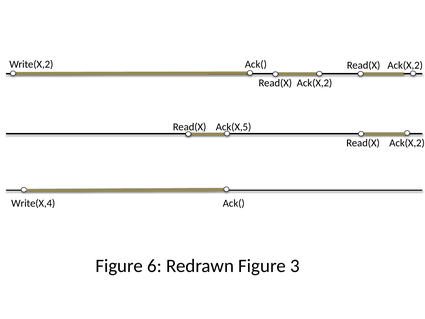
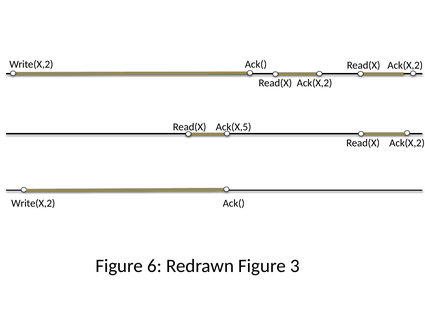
Write(X,4 at (33, 203): Write(X,4 -> Write(X,2
